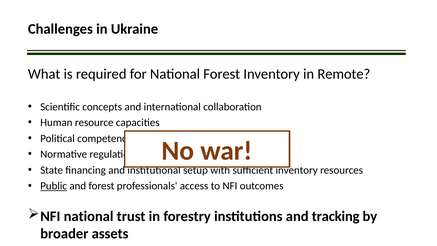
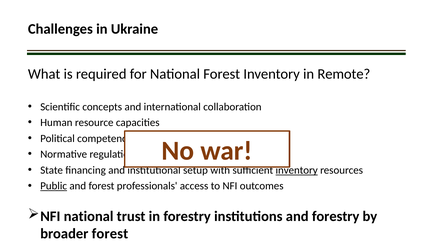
inventory at (297, 170) underline: none -> present
and tracking: tracking -> forestry
broader assets: assets -> forest
